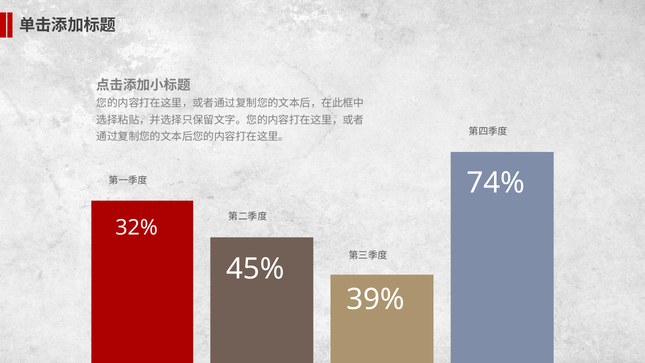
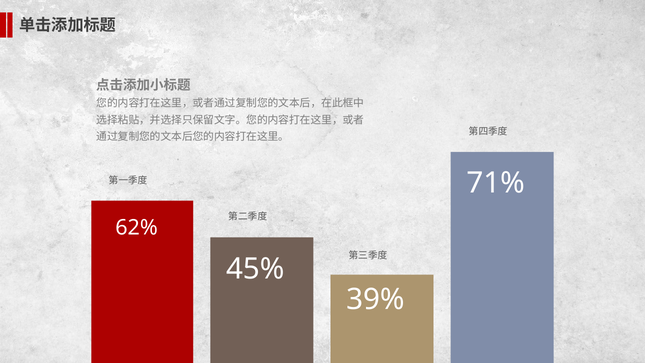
74%: 74% -> 71%
32%: 32% -> 62%
